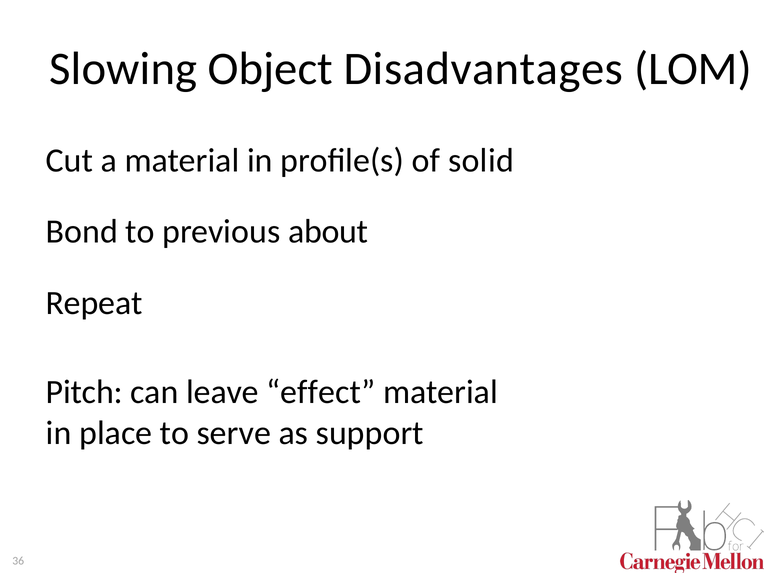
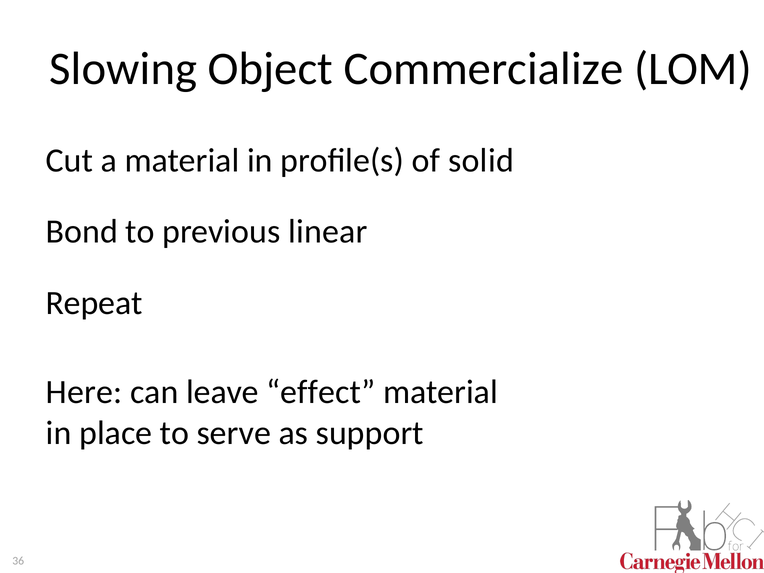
Disadvantages: Disadvantages -> Commercialize
about: about -> linear
Pitch: Pitch -> Here
